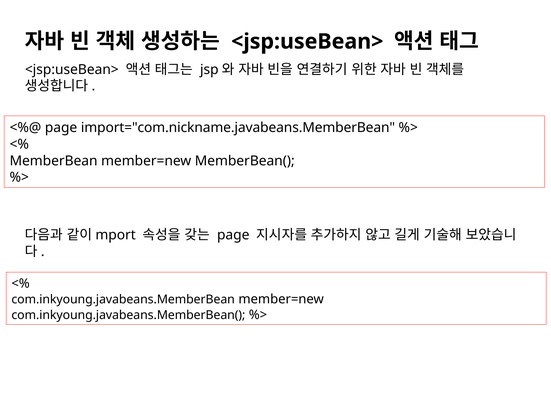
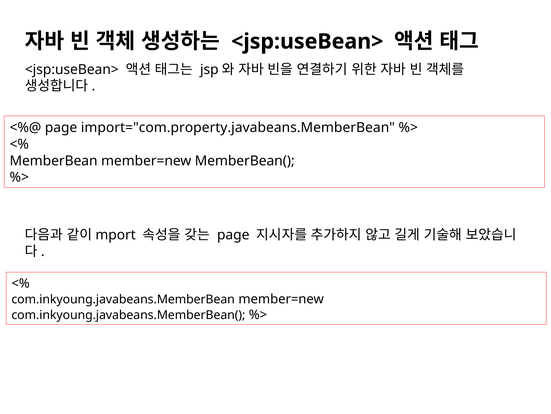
import="com.nickname.javabeans.MemberBean: import="com.nickname.javabeans.MemberBean -> import="com.property.javabeans.MemberBean
